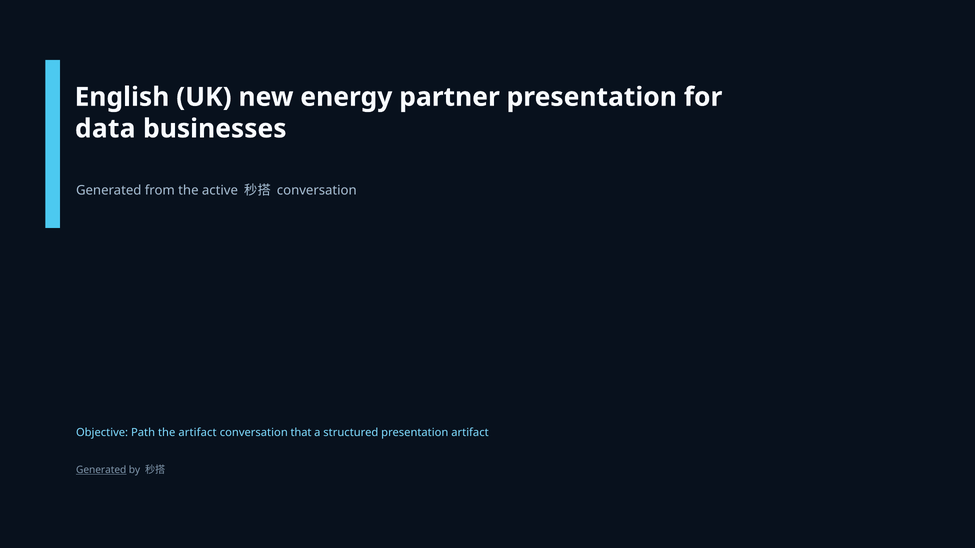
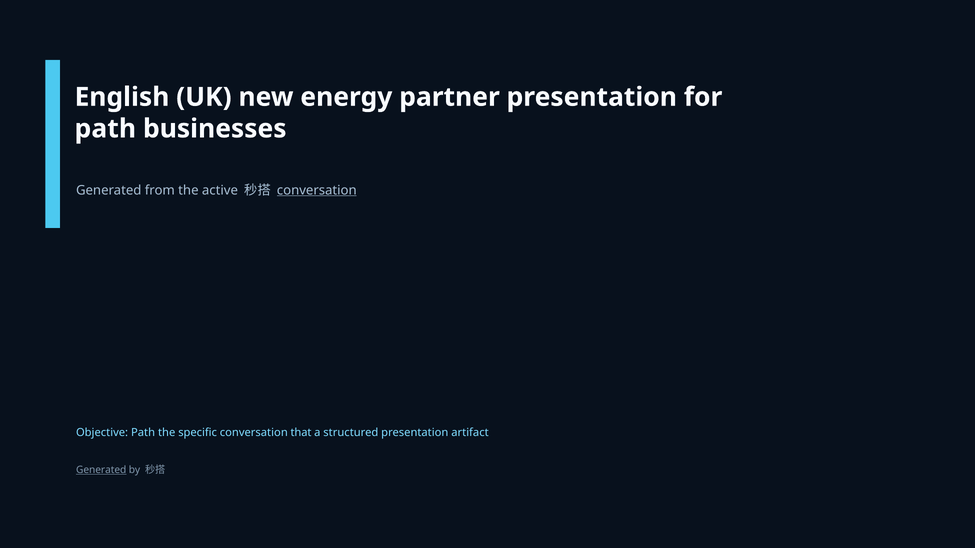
data at (105, 129): data -> path
conversation at (317, 190) underline: none -> present
the artifact: artifact -> specific
